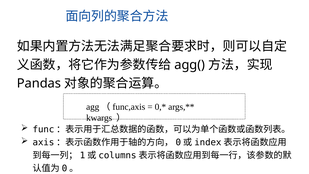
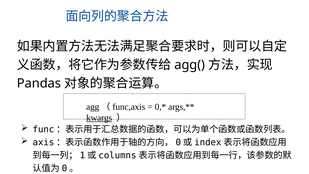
kwargs underline: none -> present
